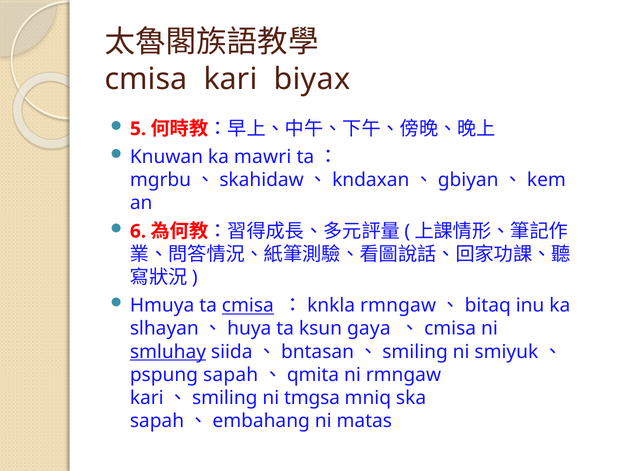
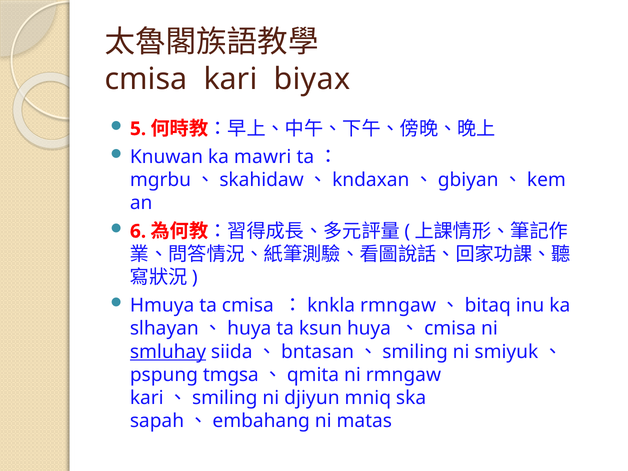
cmisa at (248, 306) underline: present -> none
ksun gaya: gaya -> huya
sapah at (231, 375): sapah -> tmgsa
tmgsa: tmgsa -> djiyun
